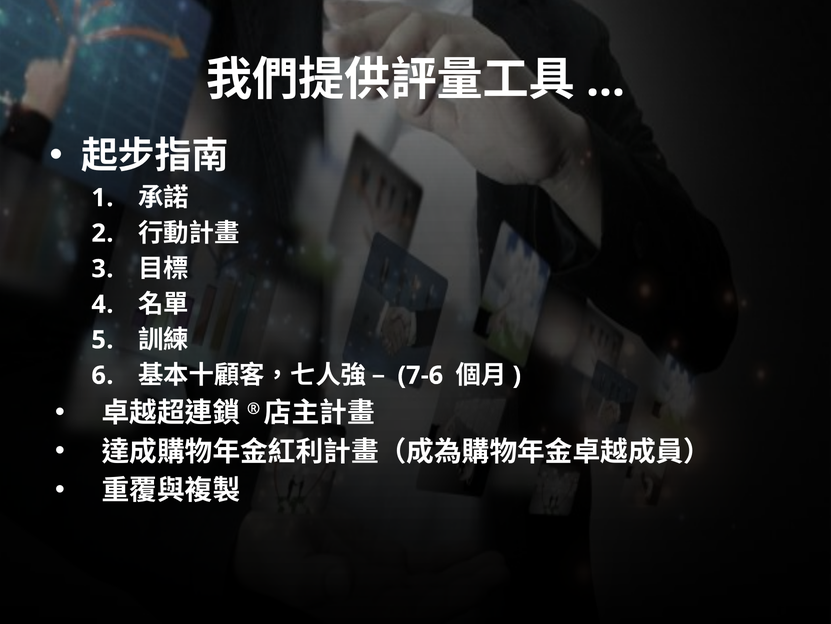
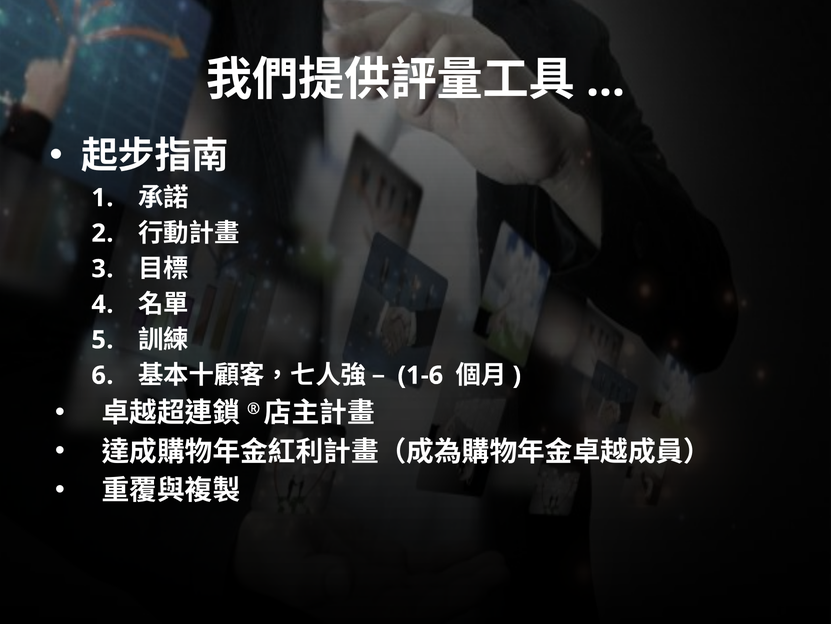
7-6: 7-6 -> 1-6
